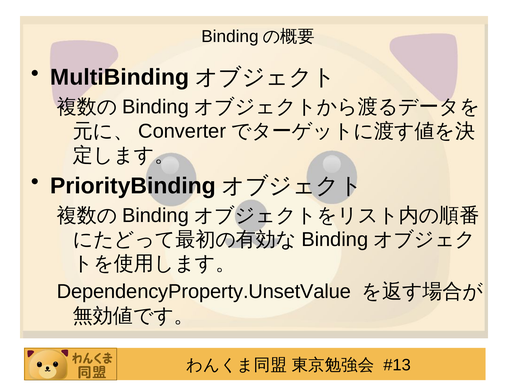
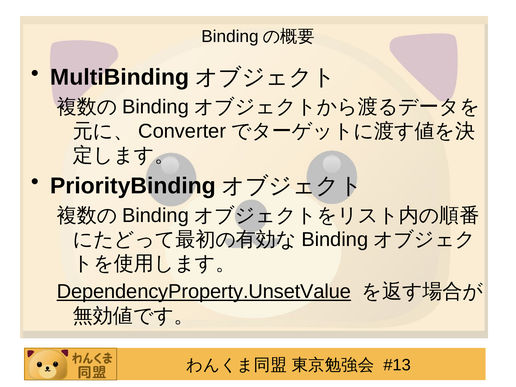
DependencyProperty.UnsetValue underline: none -> present
